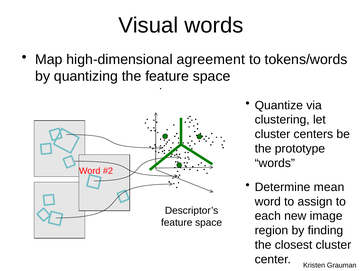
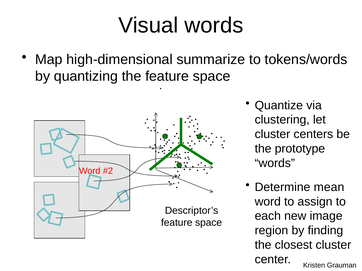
agreement: agreement -> summarize
